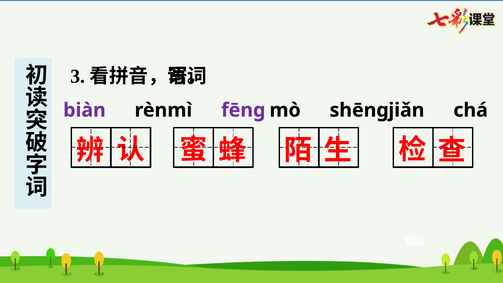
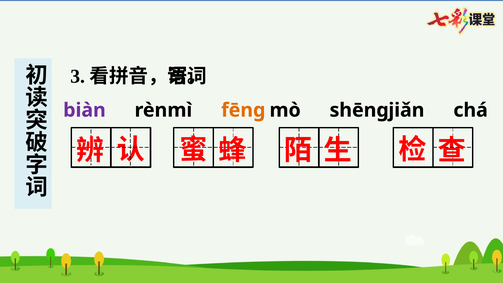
fēng colour: purple -> orange
